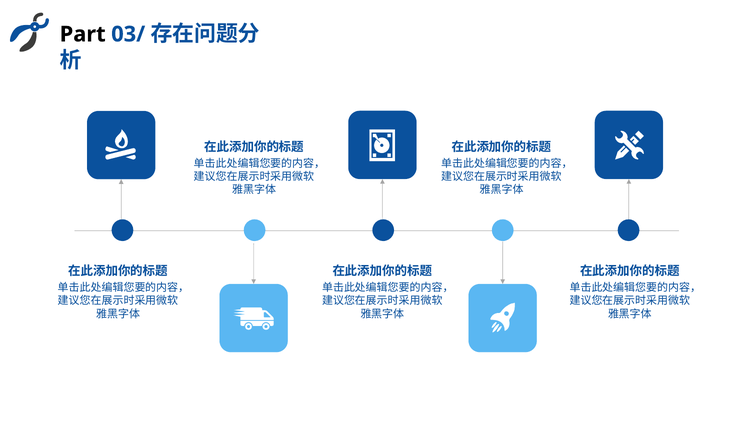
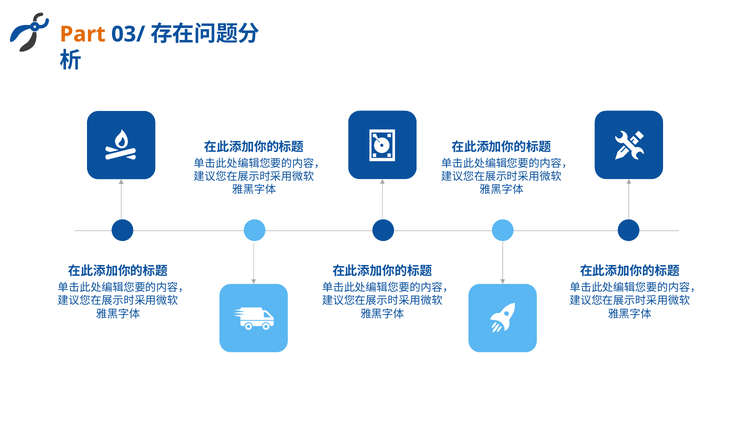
Part colour: black -> orange
